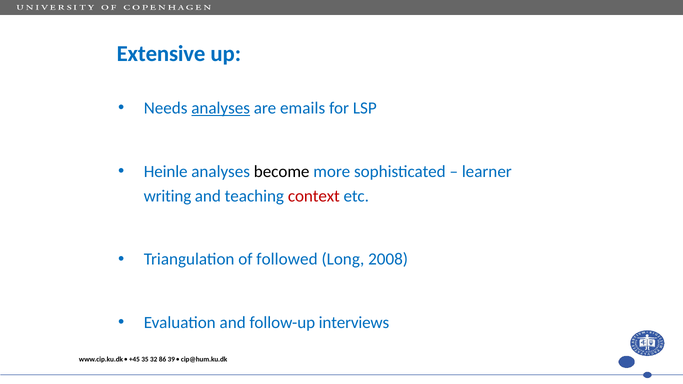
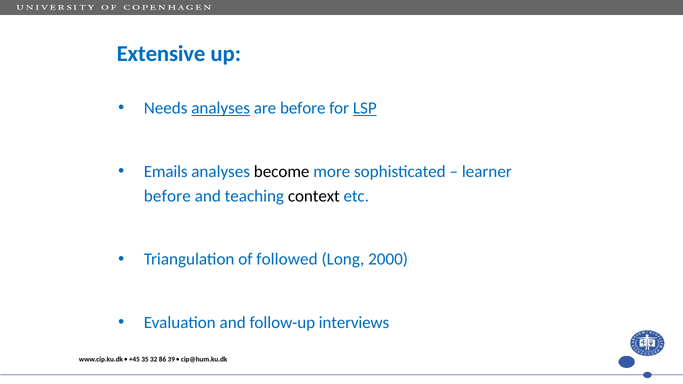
are emails: emails -> before
LSP underline: none -> present
Heinle: Heinle -> Emails
writing at (167, 196): writing -> before
context colour: red -> black
2008: 2008 -> 2000
